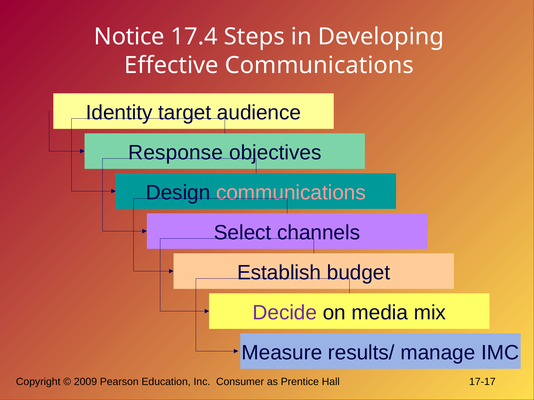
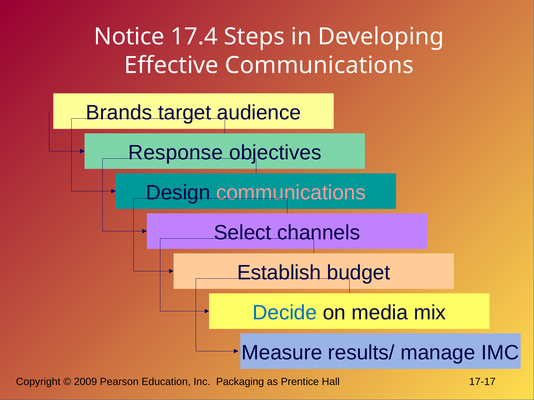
Identity: Identity -> Brands
Decide colour: purple -> blue
Consumer: Consumer -> Packaging
